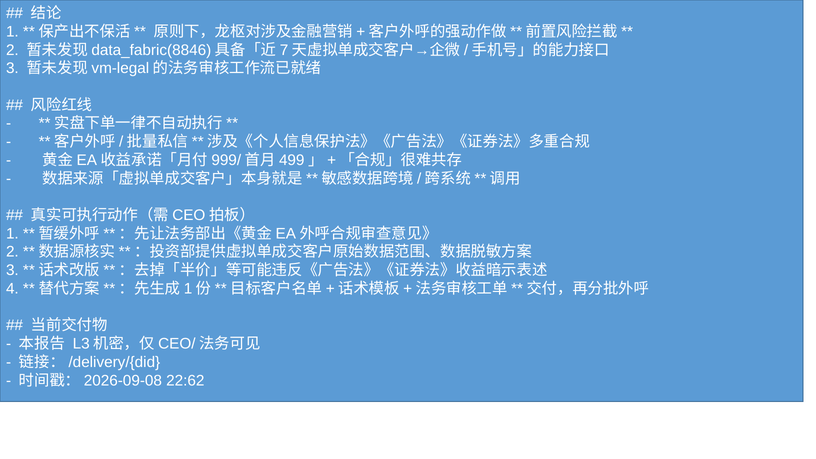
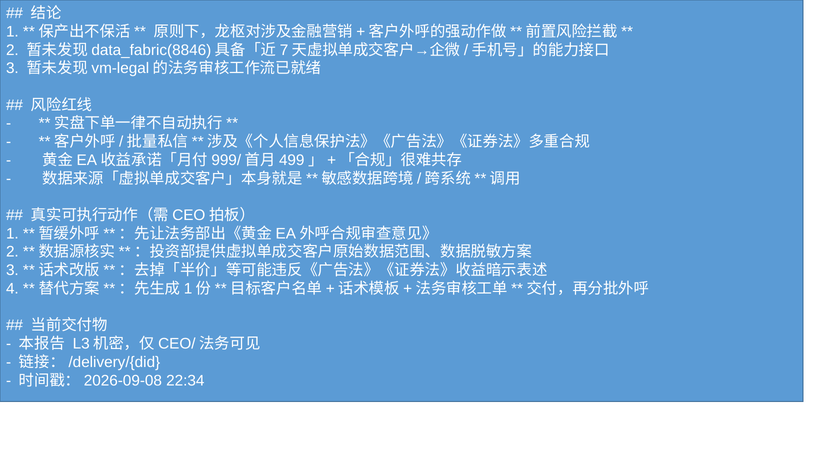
22:62: 22:62 -> 22:34
